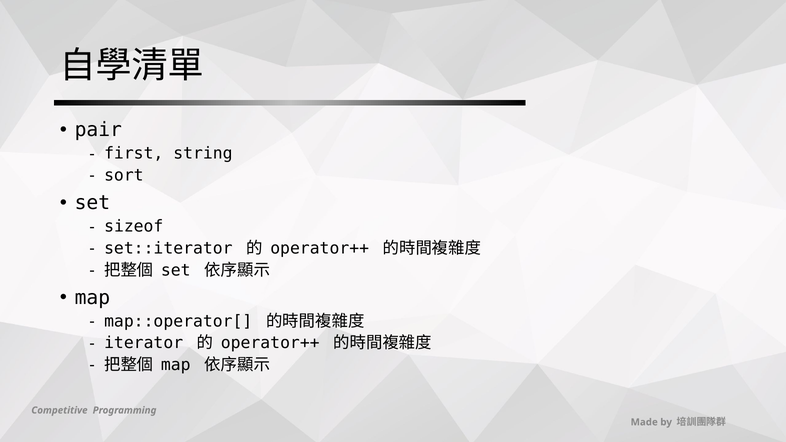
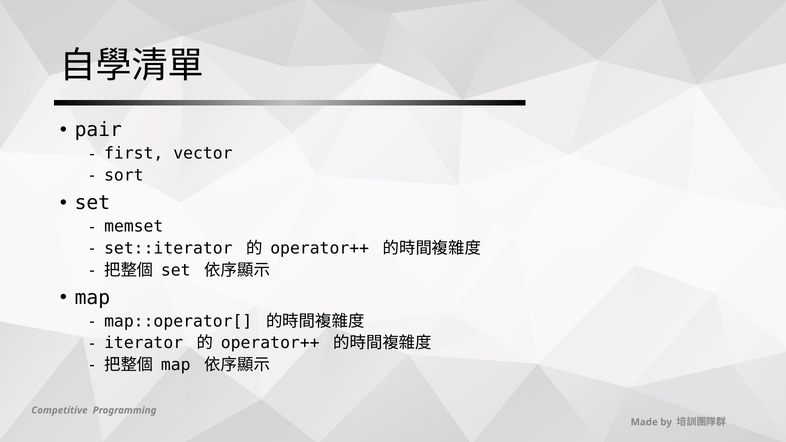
string: string -> vector
sizeof: sizeof -> memset
